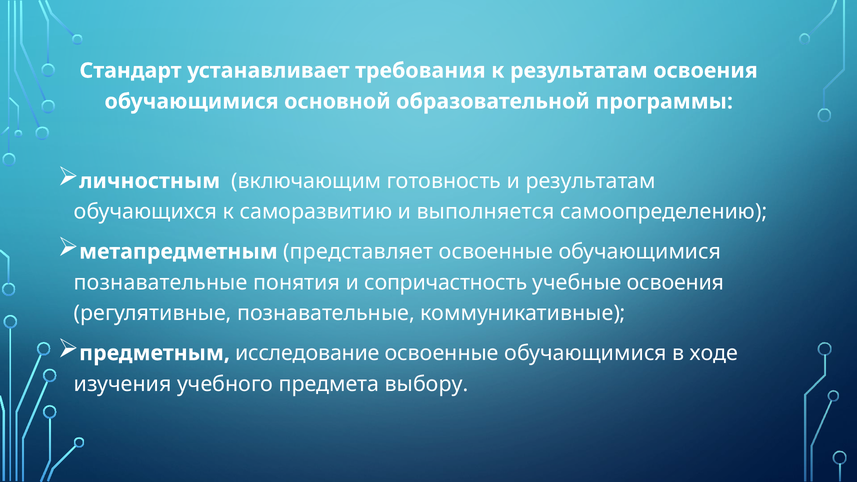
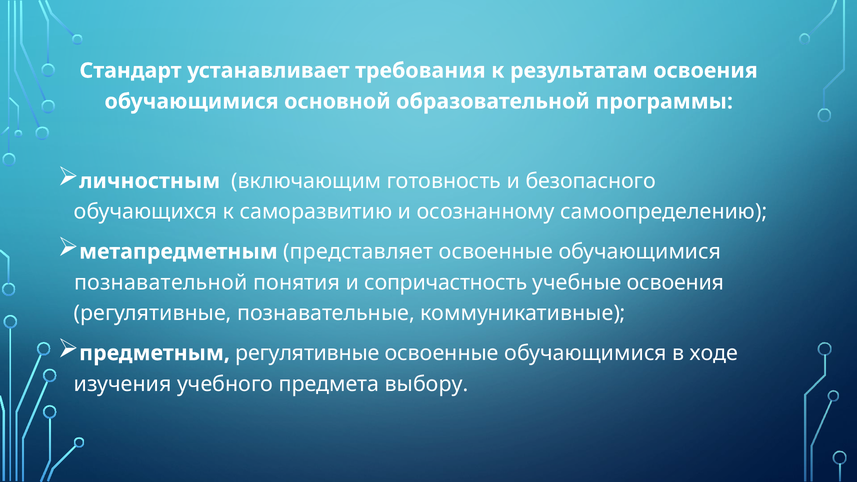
и результатам: результатам -> безопасного
выполняется: выполняется -> осознанному
познавательные at (161, 283): познавательные -> познавательной
предметным исследование: исследование -> регулятивные
